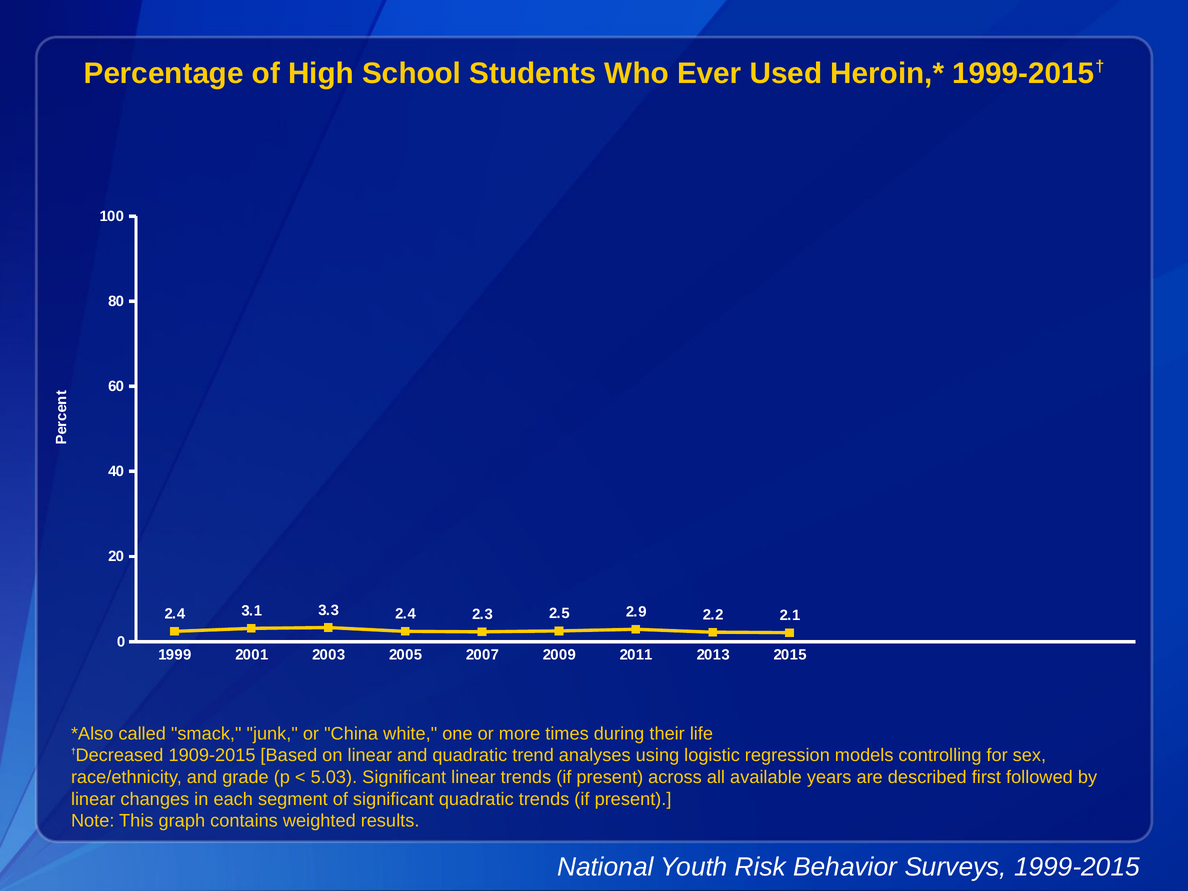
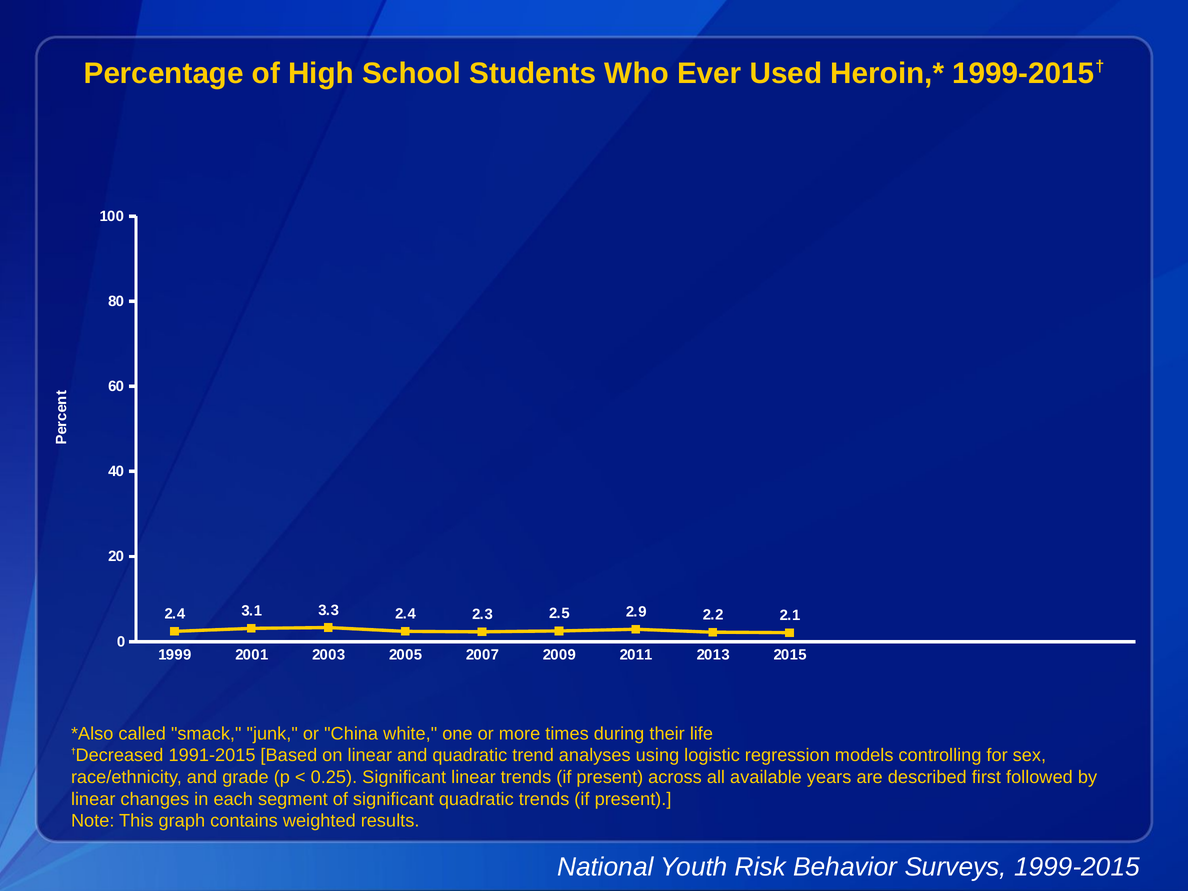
1909-2015: 1909-2015 -> 1991-2015
5.03: 5.03 -> 0.25
